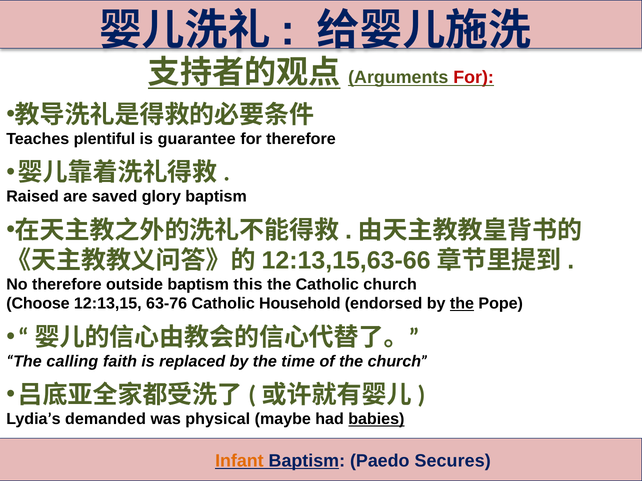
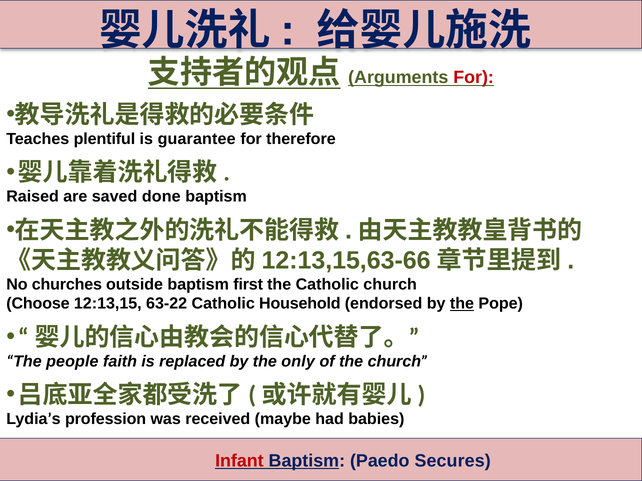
glory: glory -> done
No therefore: therefore -> churches
this: this -> first
63-76: 63-76 -> 63-22
calling: calling -> people
time: time -> only
demanded: demanded -> profession
physical: physical -> received
babies underline: present -> none
Infant colour: orange -> red
